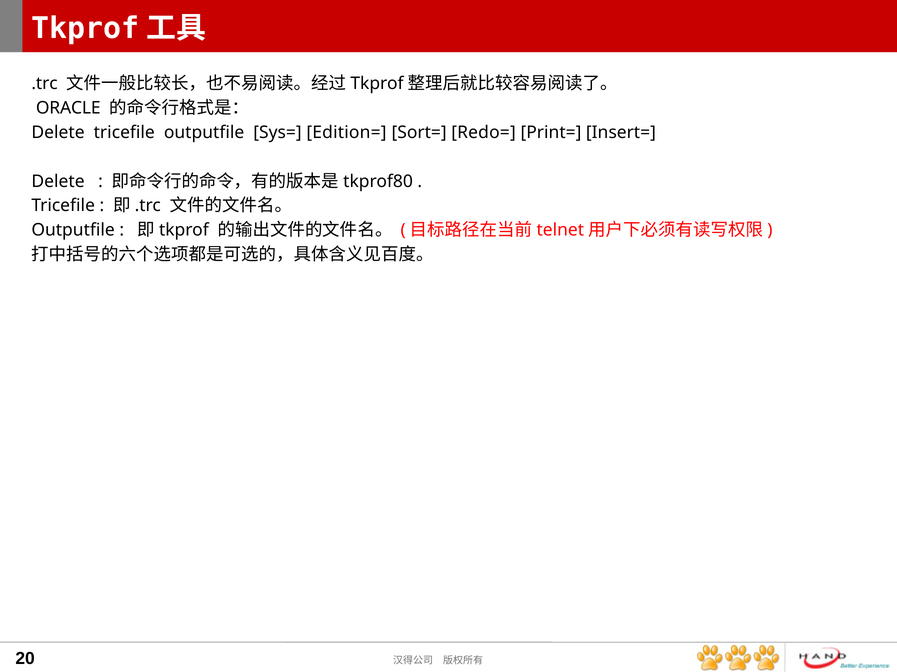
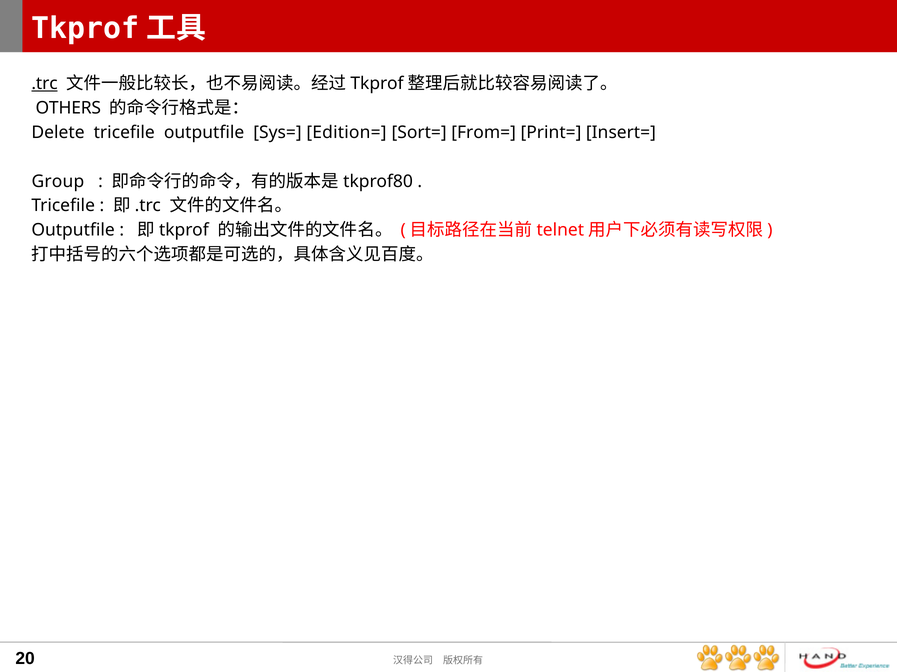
.trc underline: none -> present
ORACLE: ORACLE -> OTHERS
Redo=: Redo= -> From=
Delete at (58, 181): Delete -> Group
